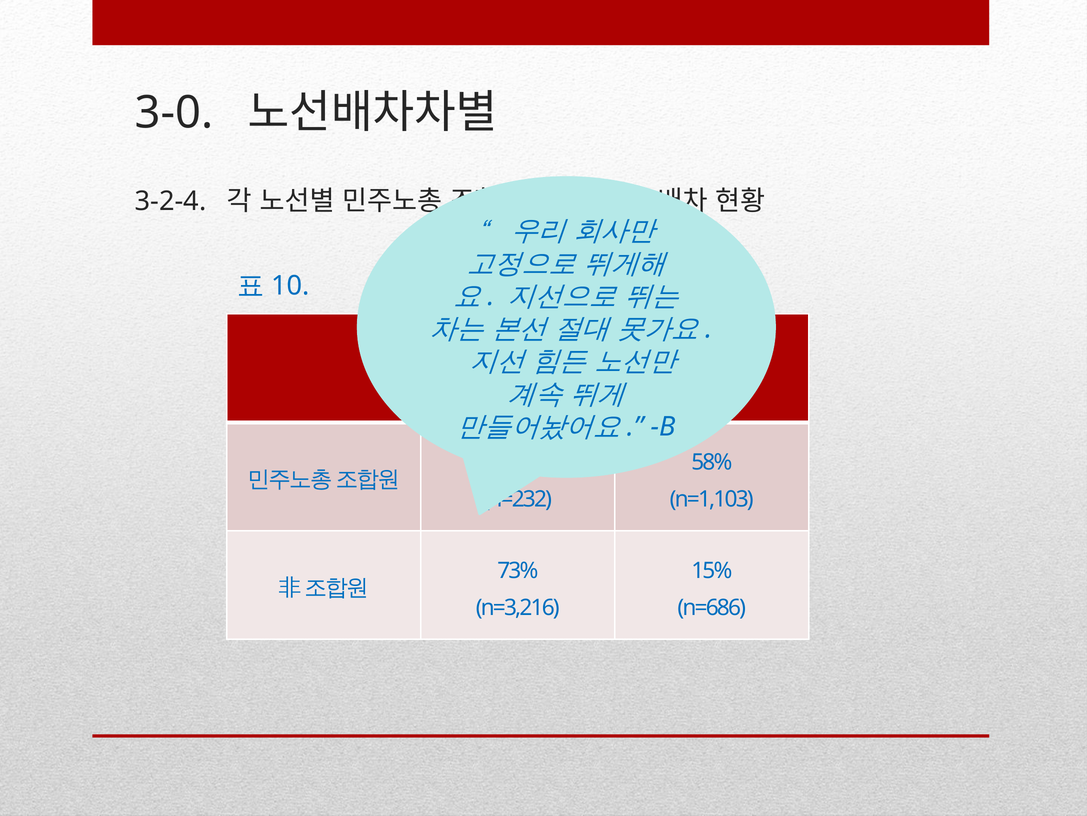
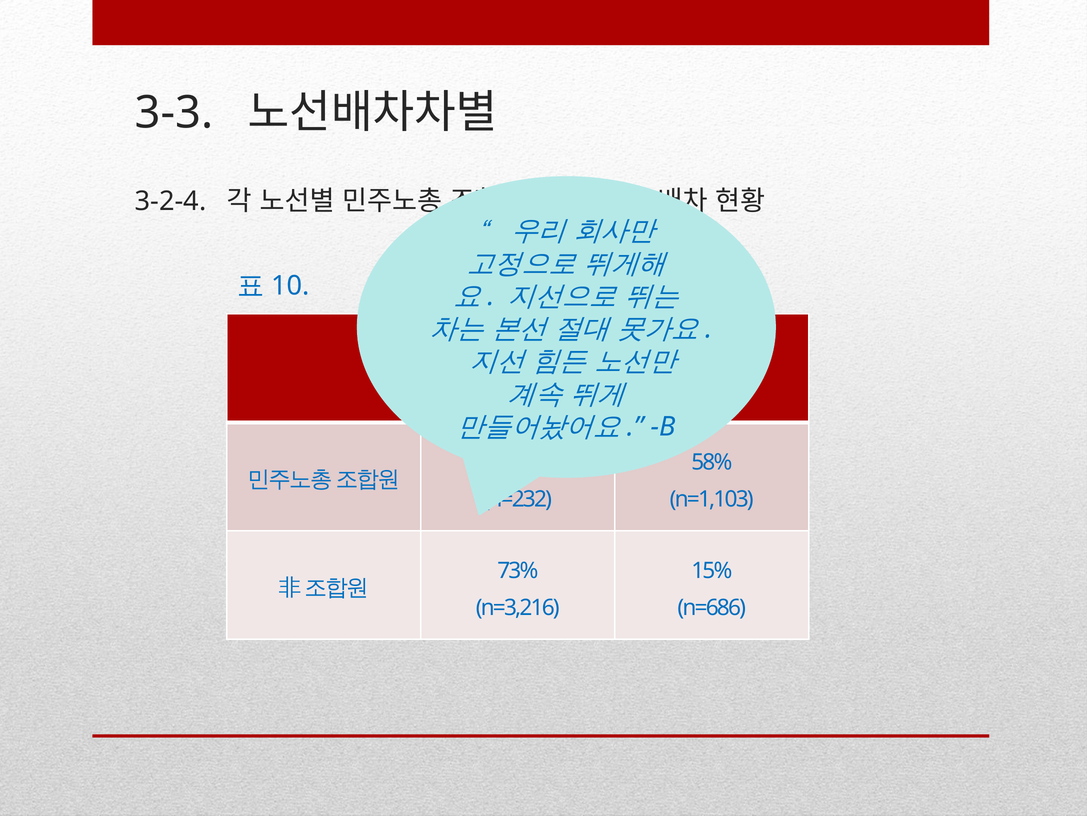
3-0: 3-0 -> 3-3
